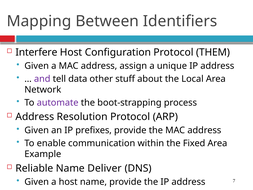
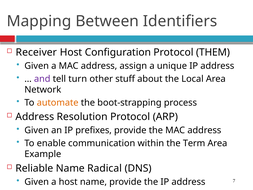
Interfere: Interfere -> Receiver
data: data -> turn
automate colour: purple -> orange
Fixed: Fixed -> Term
Deliver: Deliver -> Radical
